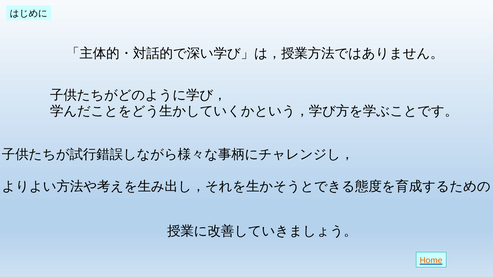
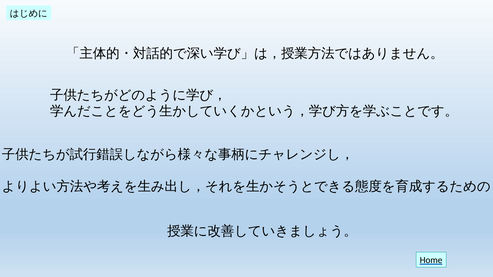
Home colour: orange -> black
